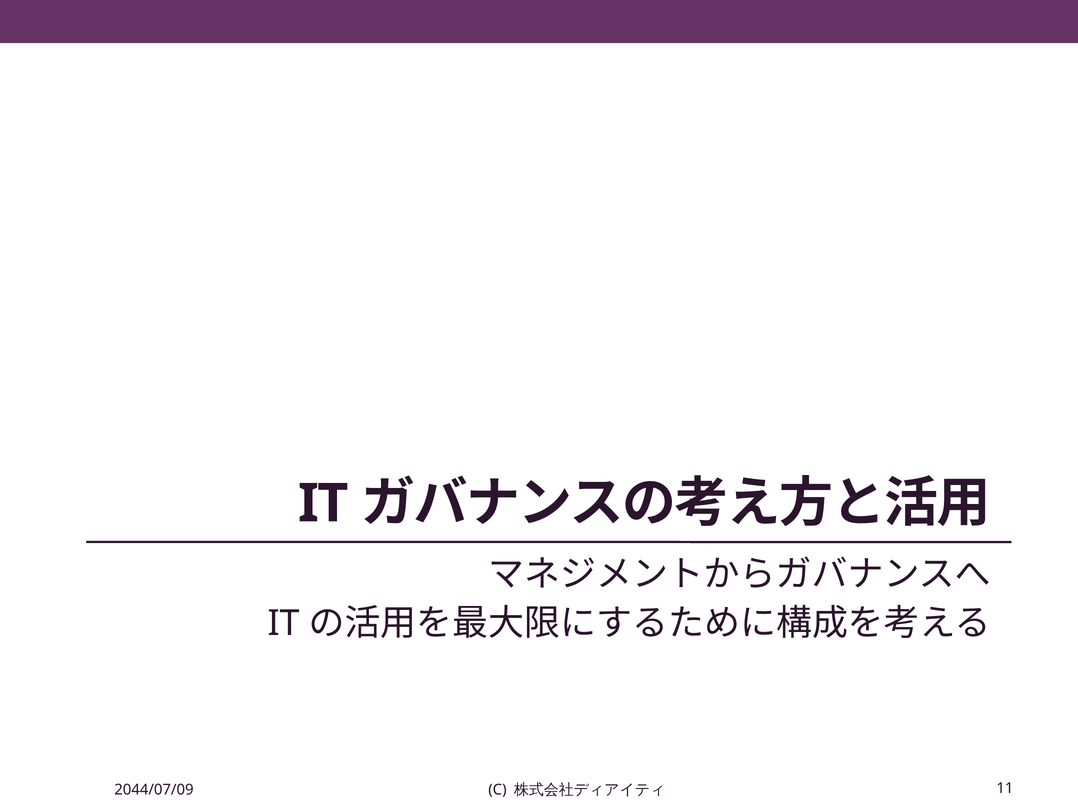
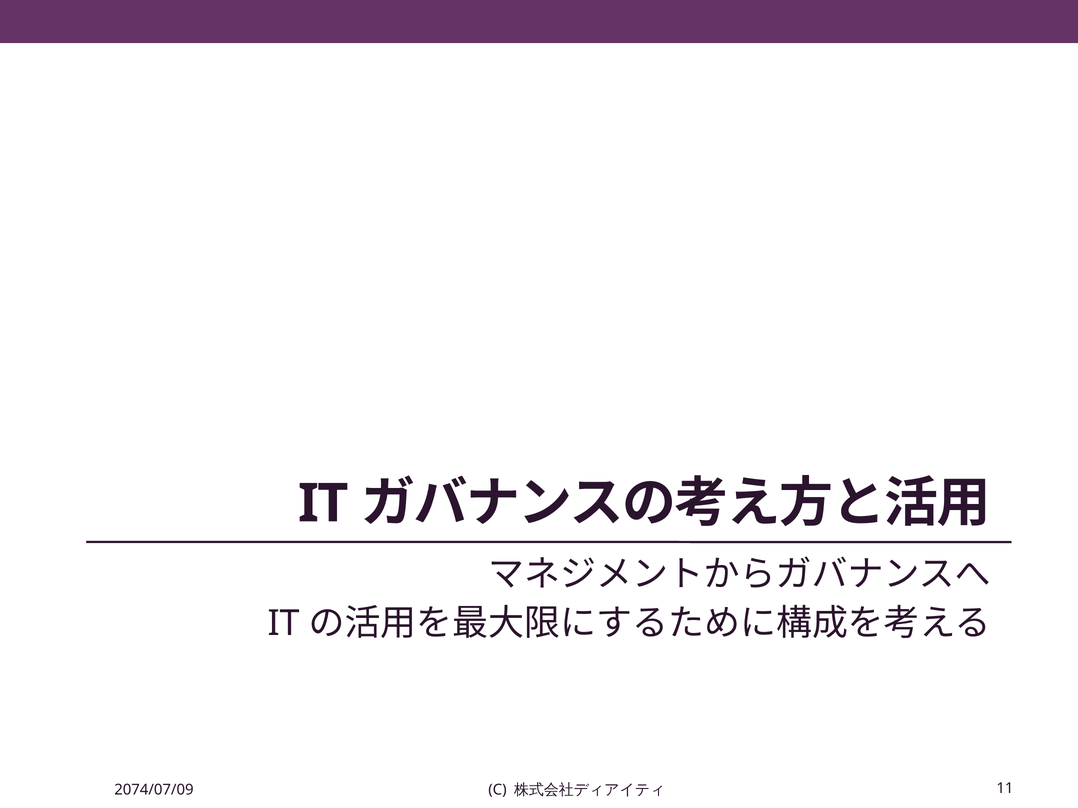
2044/07/09: 2044/07/09 -> 2074/07/09
